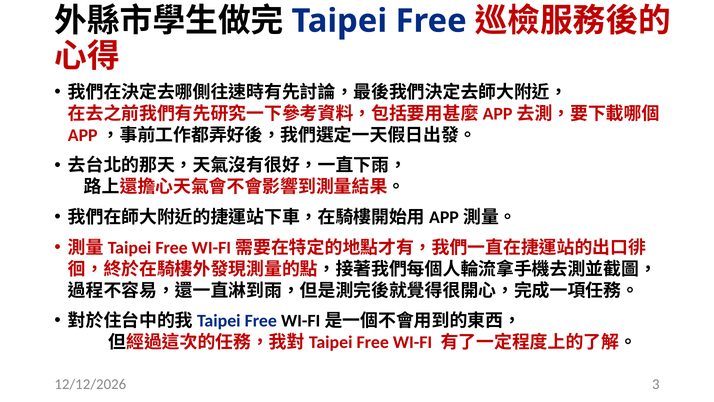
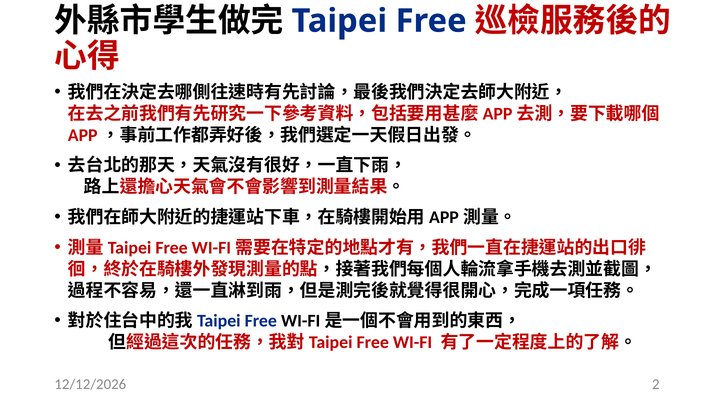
3: 3 -> 2
